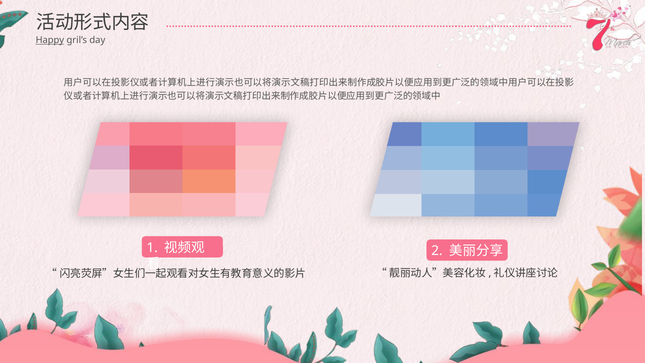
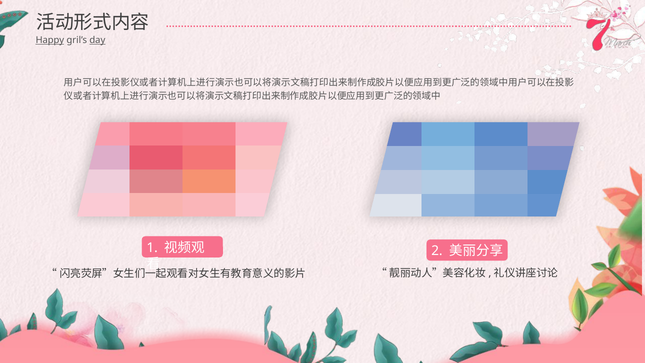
day underline: none -> present
